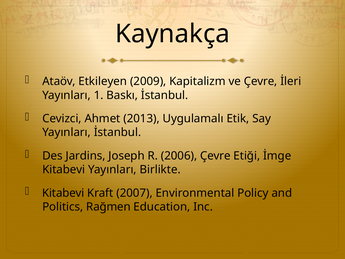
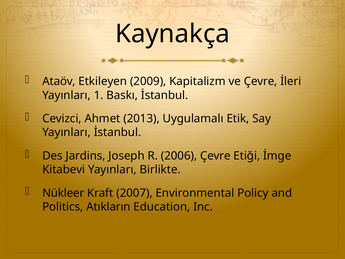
Kitabevi at (63, 193): Kitabevi -> Nükleer
Rağmen: Rağmen -> Atıkların
